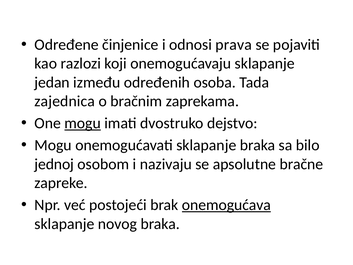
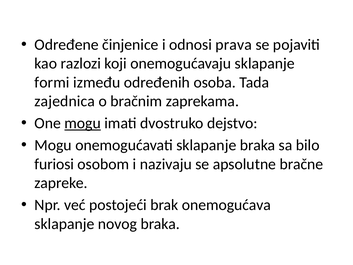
jedan: jedan -> formi
jednoj: jednoj -> furiosi
onemogućava underline: present -> none
